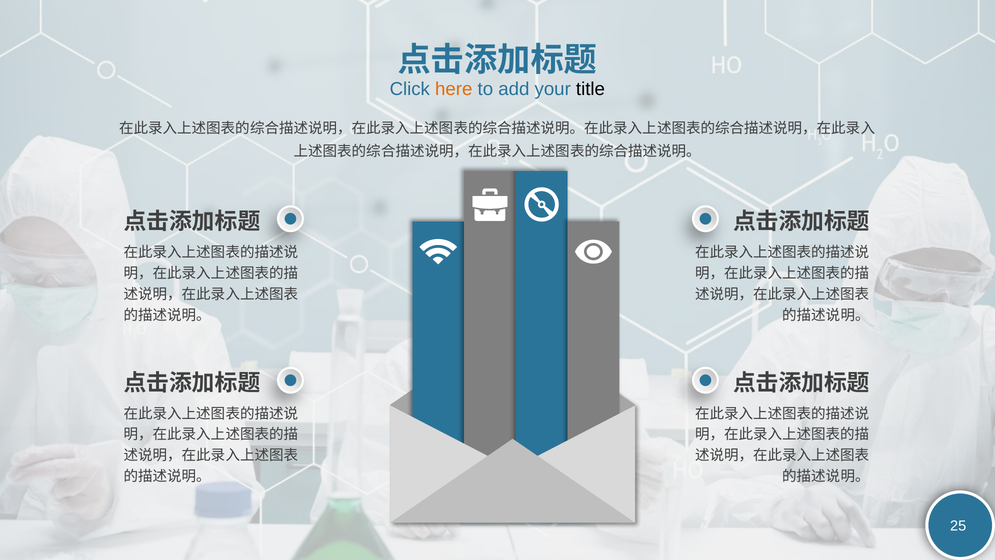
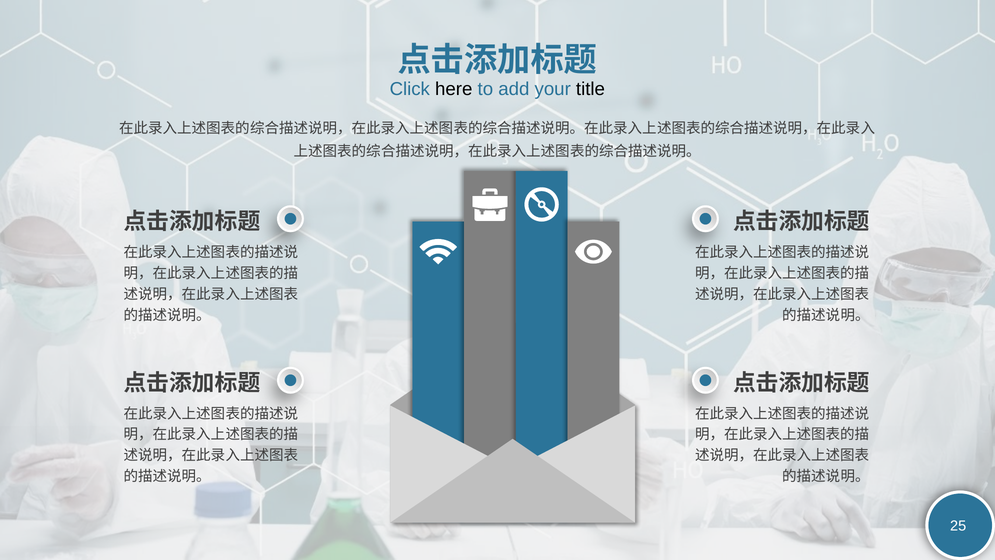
here colour: orange -> black
